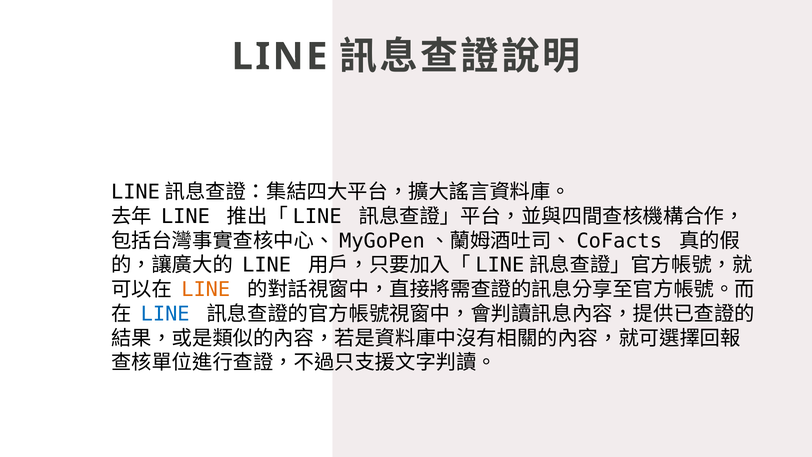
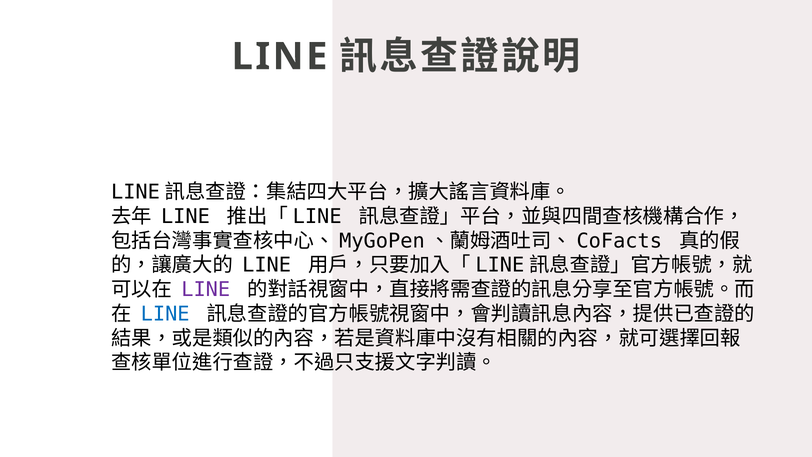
LINE at (206, 289) colour: orange -> purple
